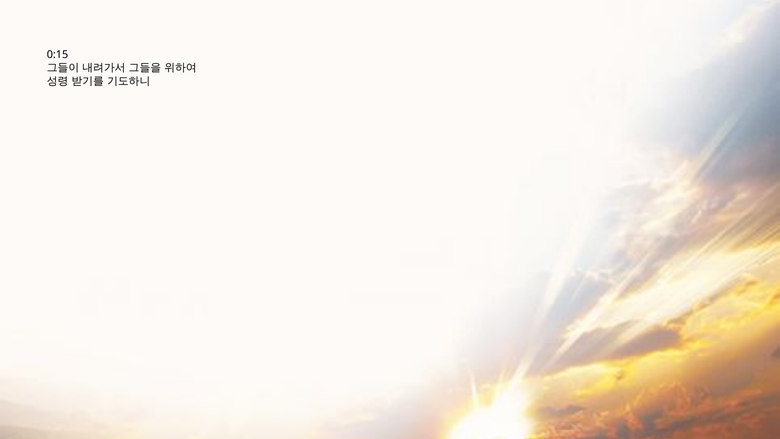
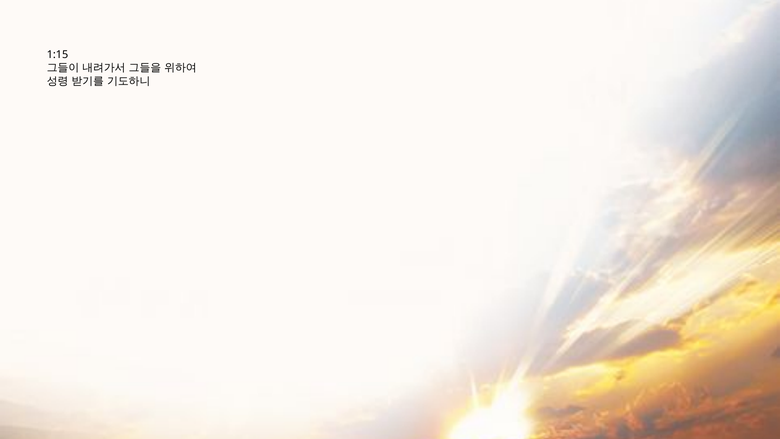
0:15: 0:15 -> 1:15
